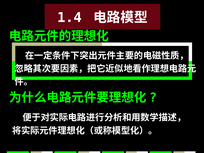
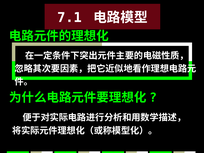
1.4: 1.4 -> 7.1
